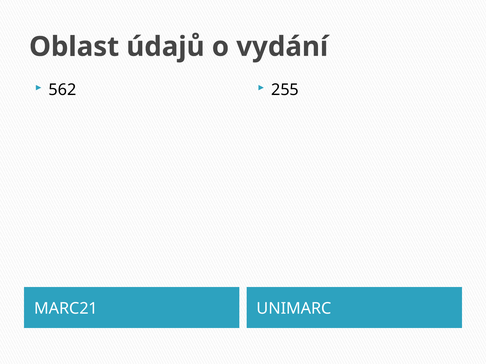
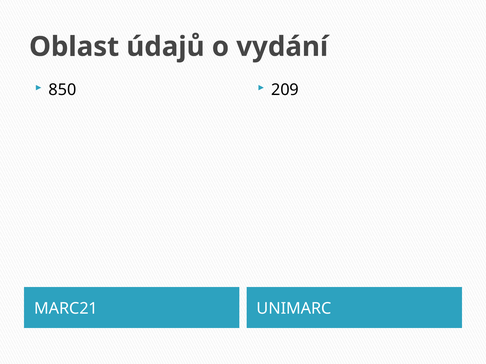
562: 562 -> 850
255: 255 -> 209
